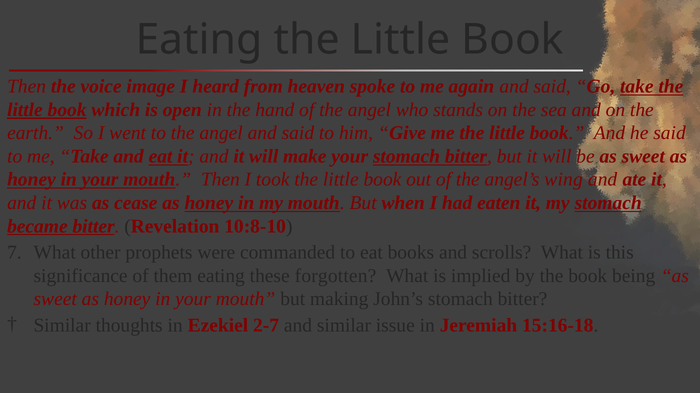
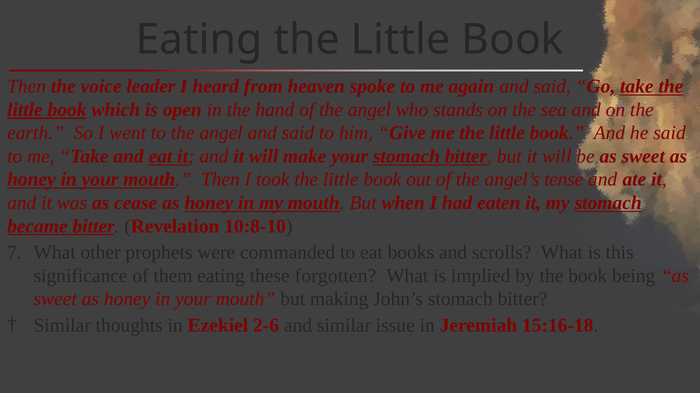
image: image -> leader
wing: wing -> tense
2-7: 2-7 -> 2-6
